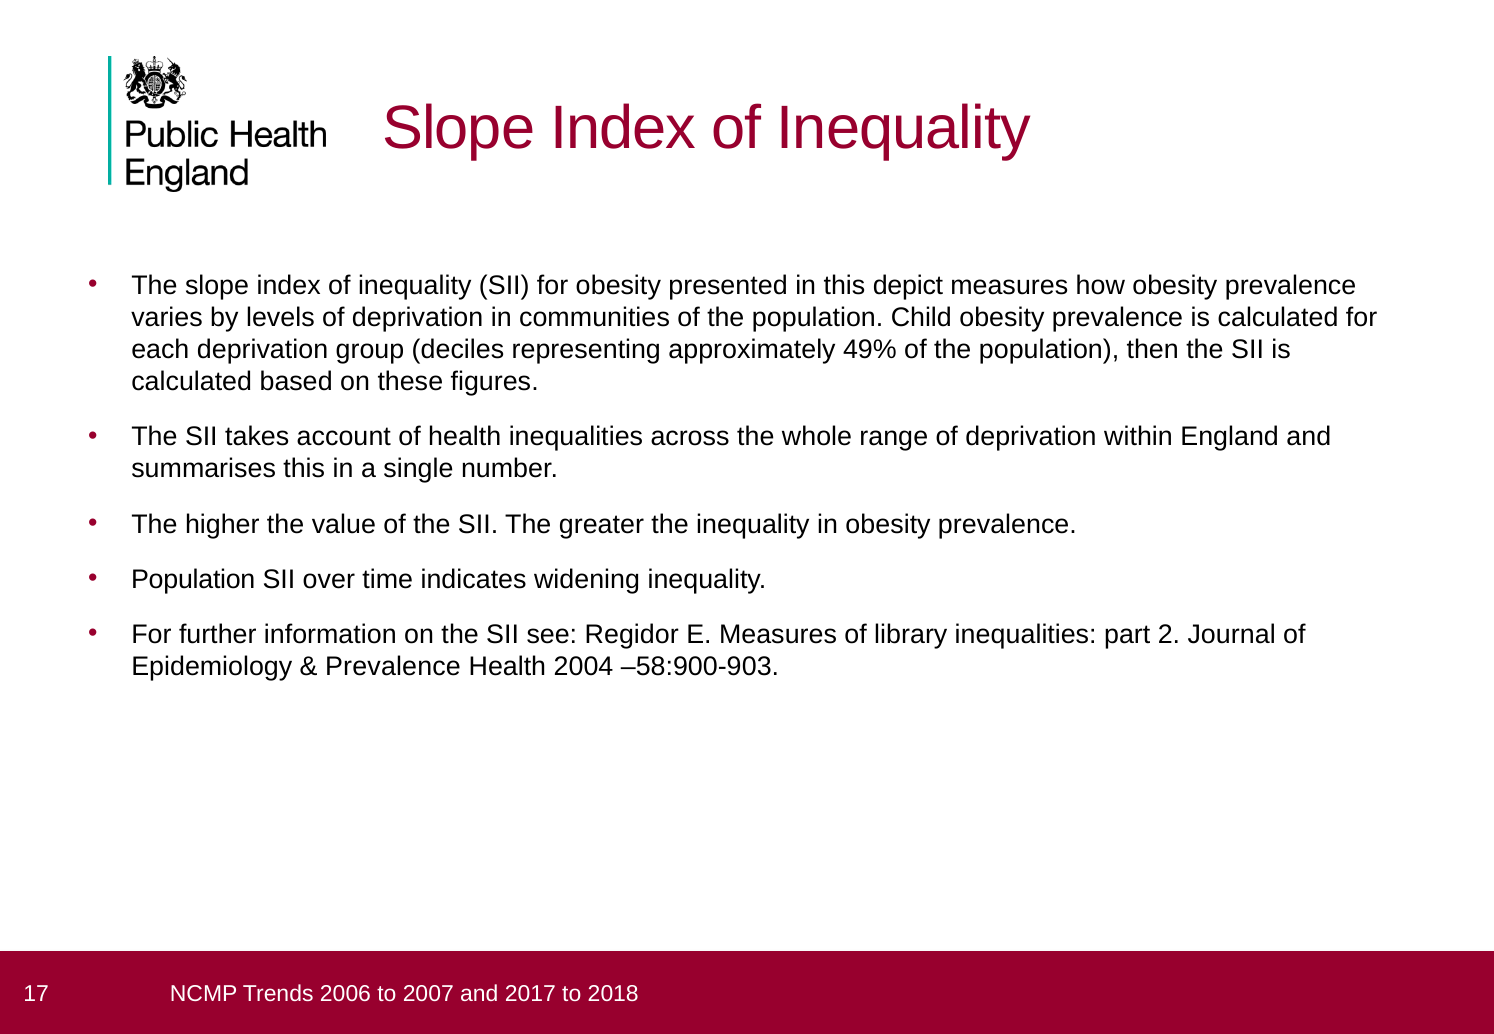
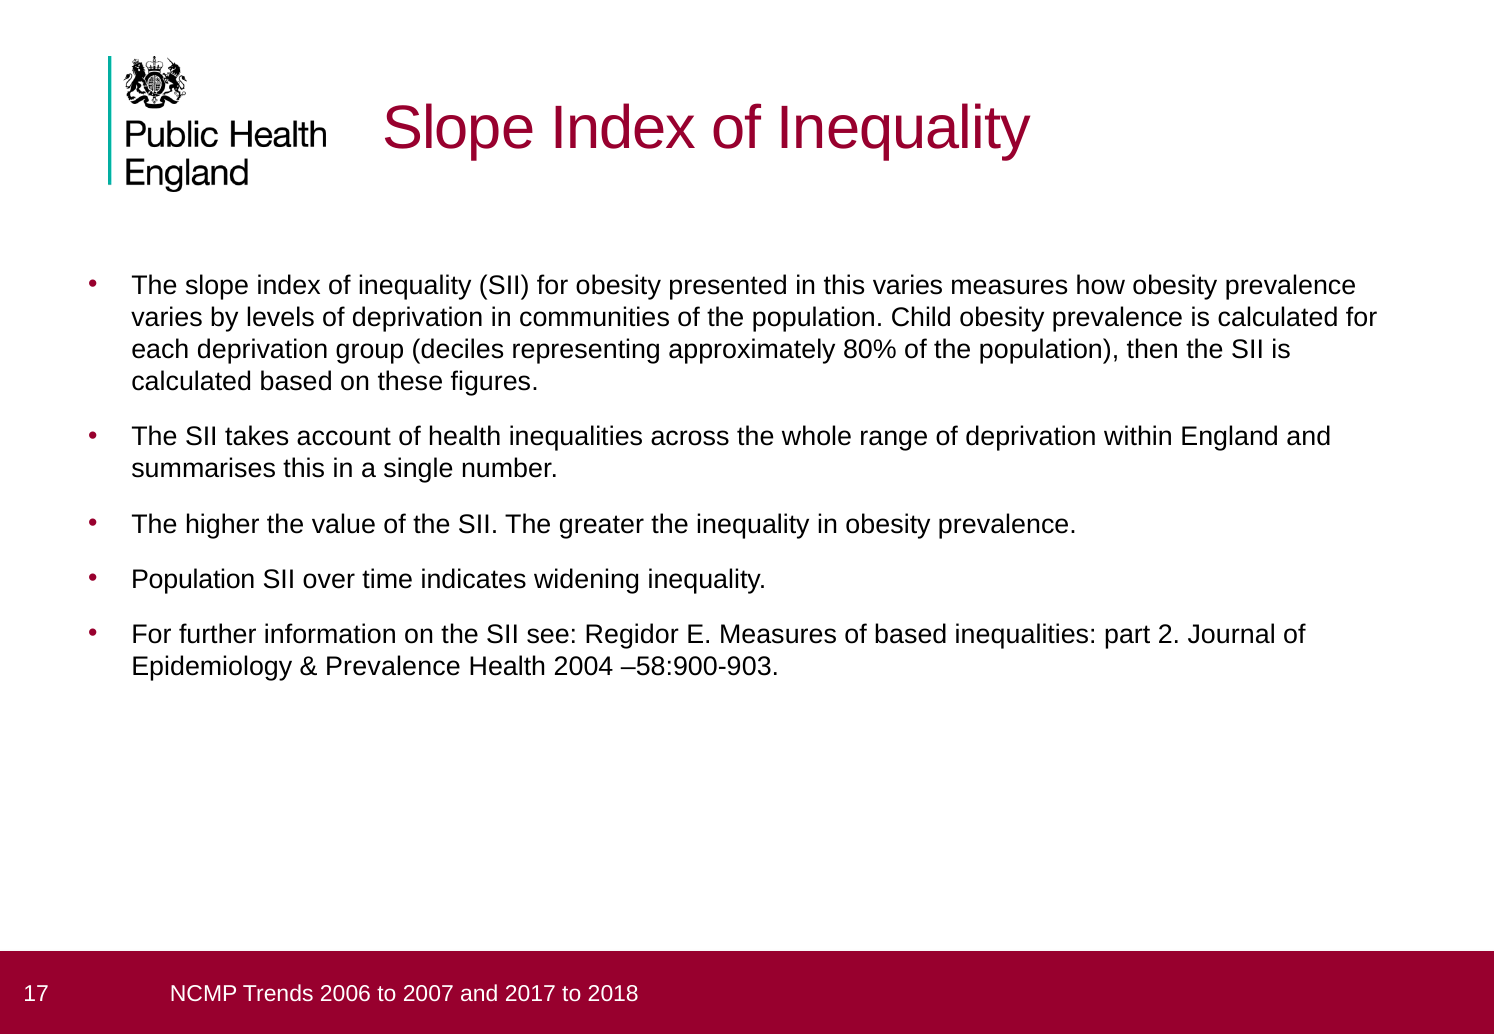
this depict: depict -> varies
49%: 49% -> 80%
of library: library -> based
